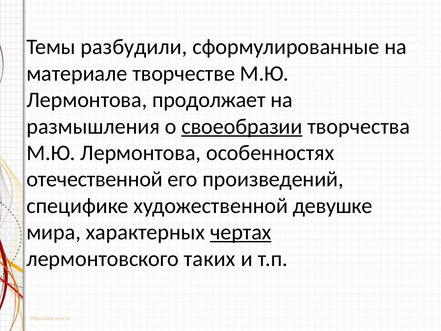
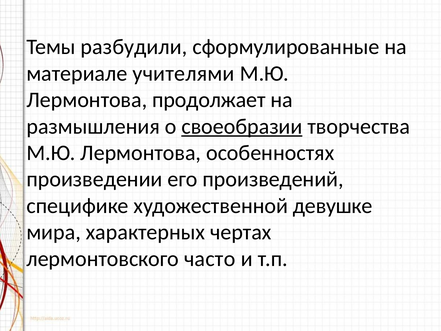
творчестве: творчестве -> учителями
отечественной: отечественной -> произведении
чертах underline: present -> none
таких: таких -> часто
